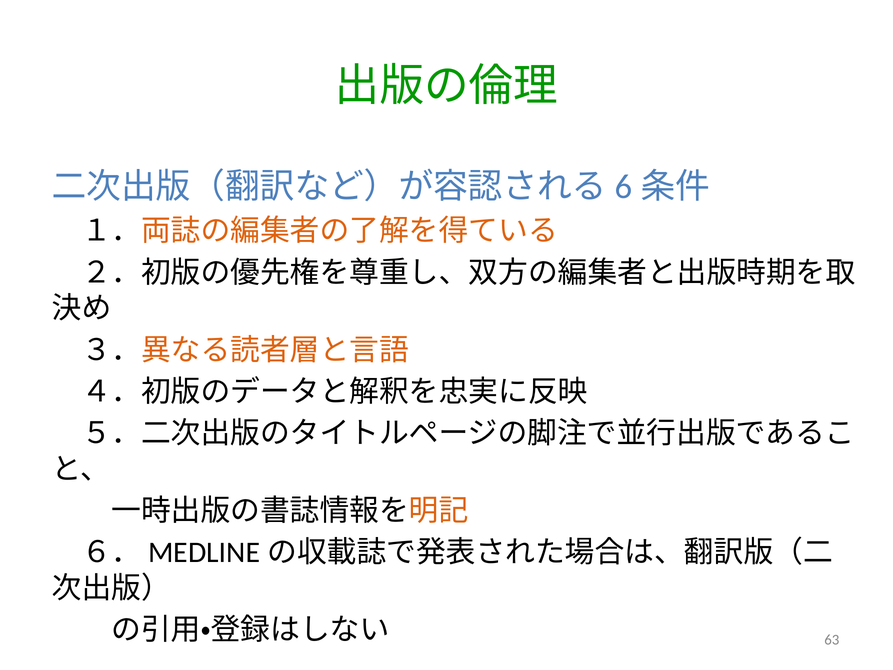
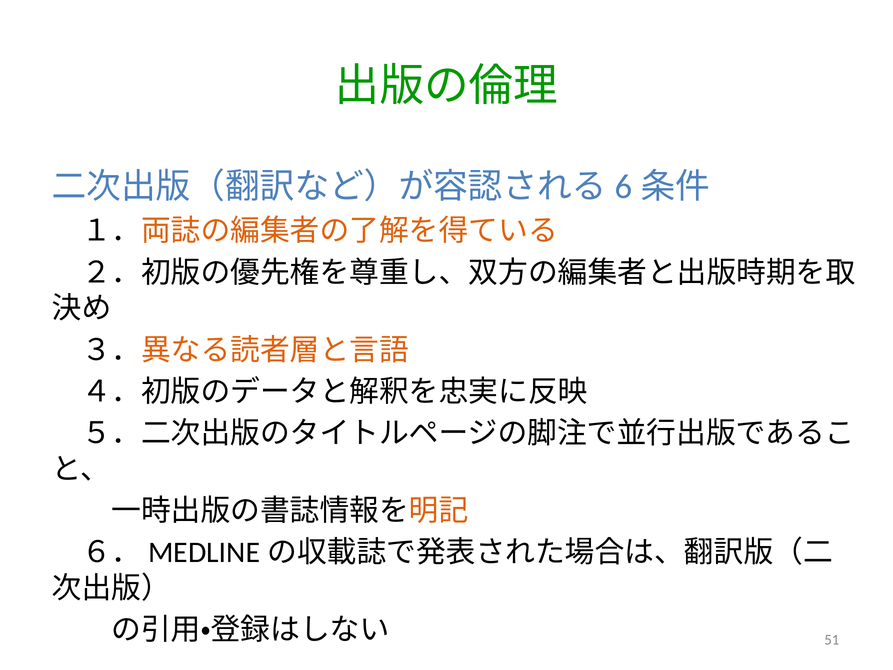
63: 63 -> 51
